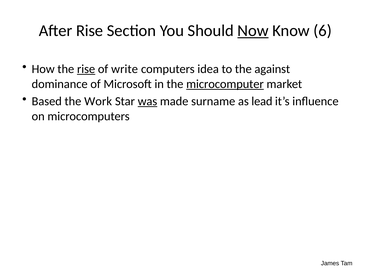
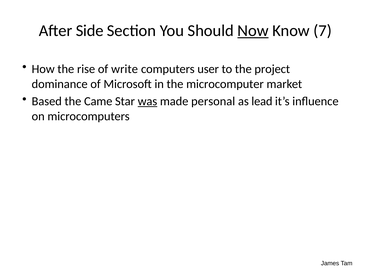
After Rise: Rise -> Side
6: 6 -> 7
rise at (86, 69) underline: present -> none
idea: idea -> user
against: against -> project
microcomputer underline: present -> none
Work: Work -> Came
surname: surname -> personal
